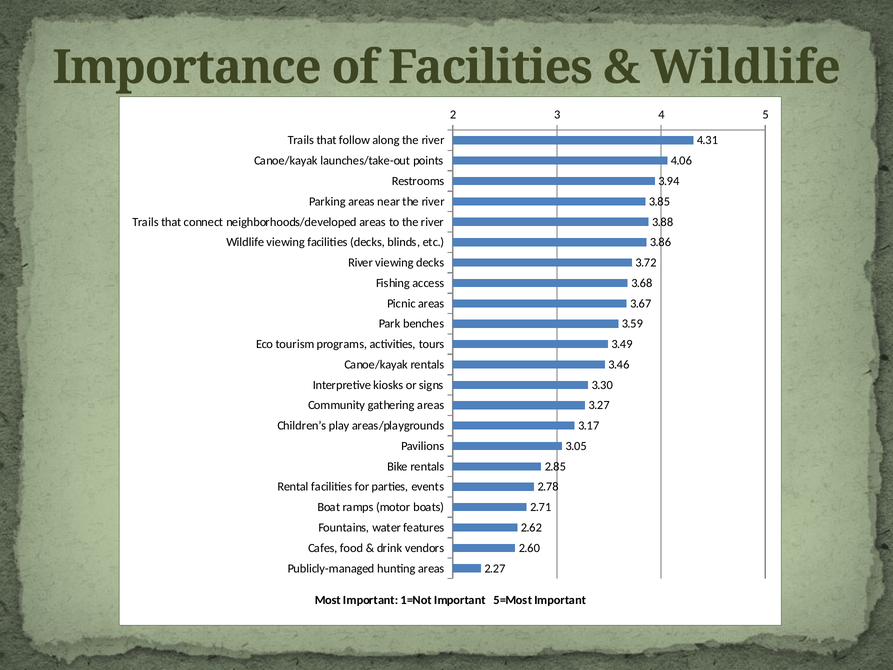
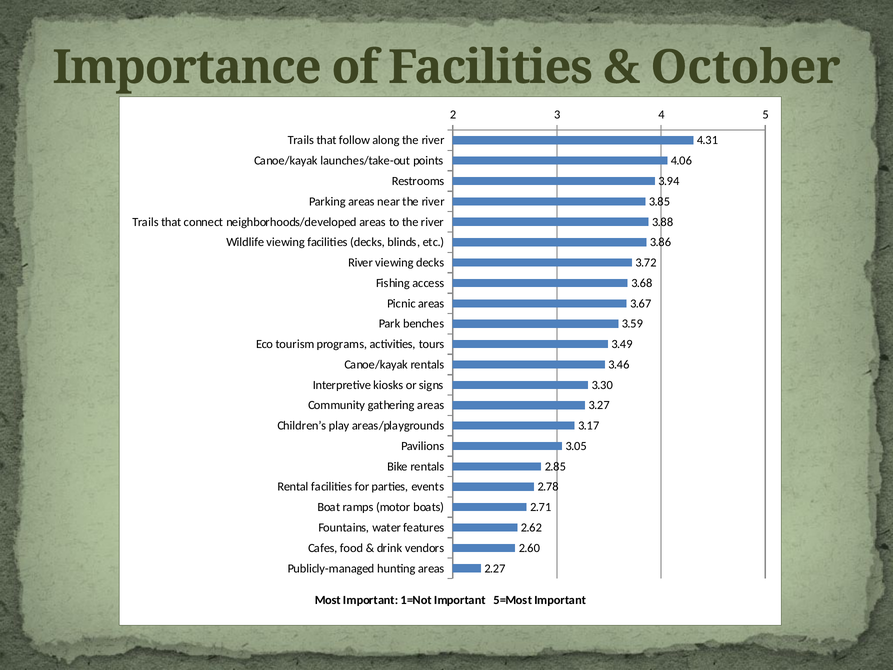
Wildlife at (746, 67): Wildlife -> October
